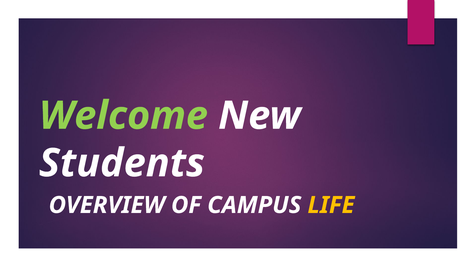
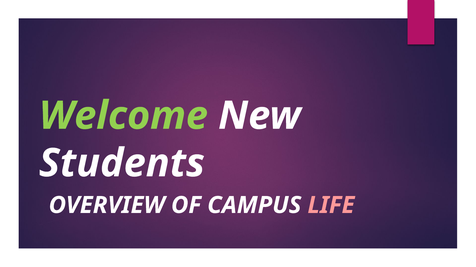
LIFE colour: yellow -> pink
